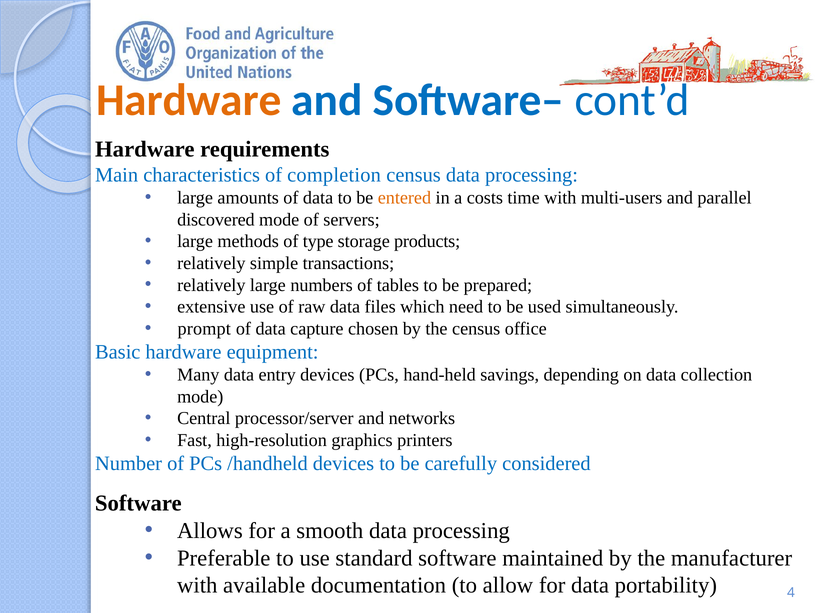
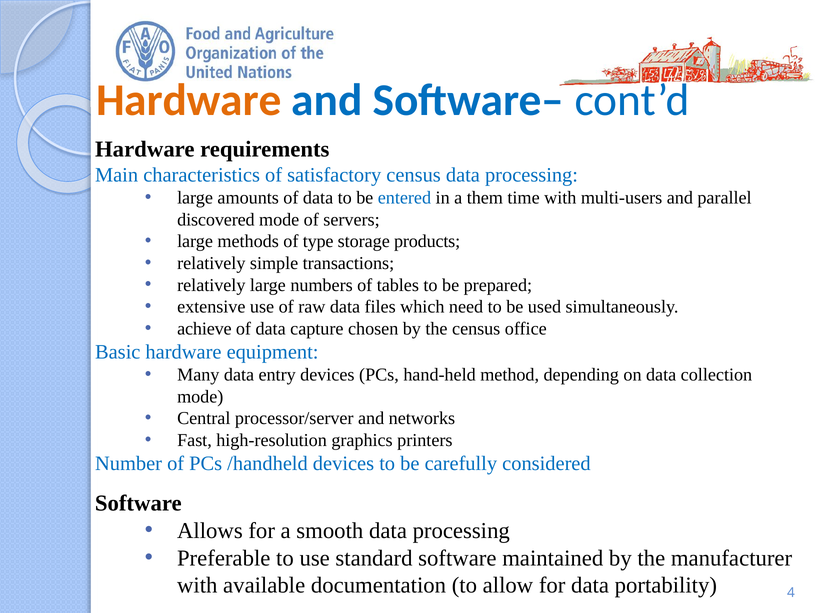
completion: completion -> satisfactory
entered colour: orange -> blue
costs: costs -> them
prompt: prompt -> achieve
savings: savings -> method
